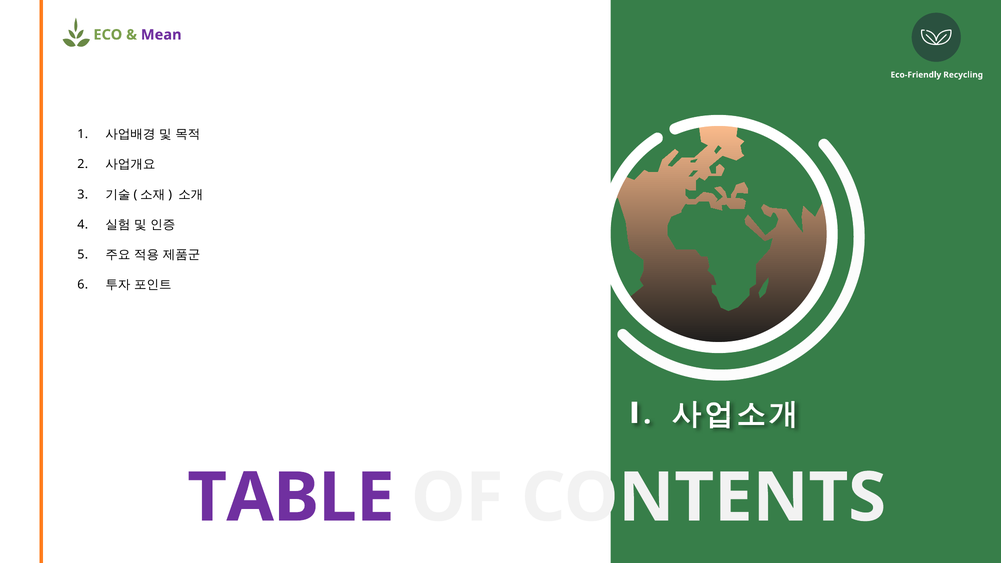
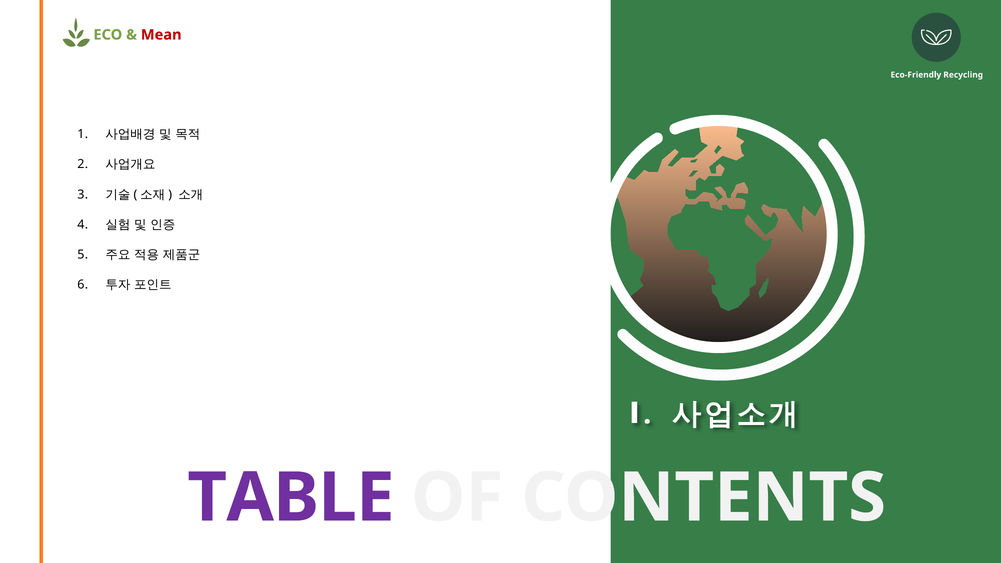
Mean colour: purple -> red
